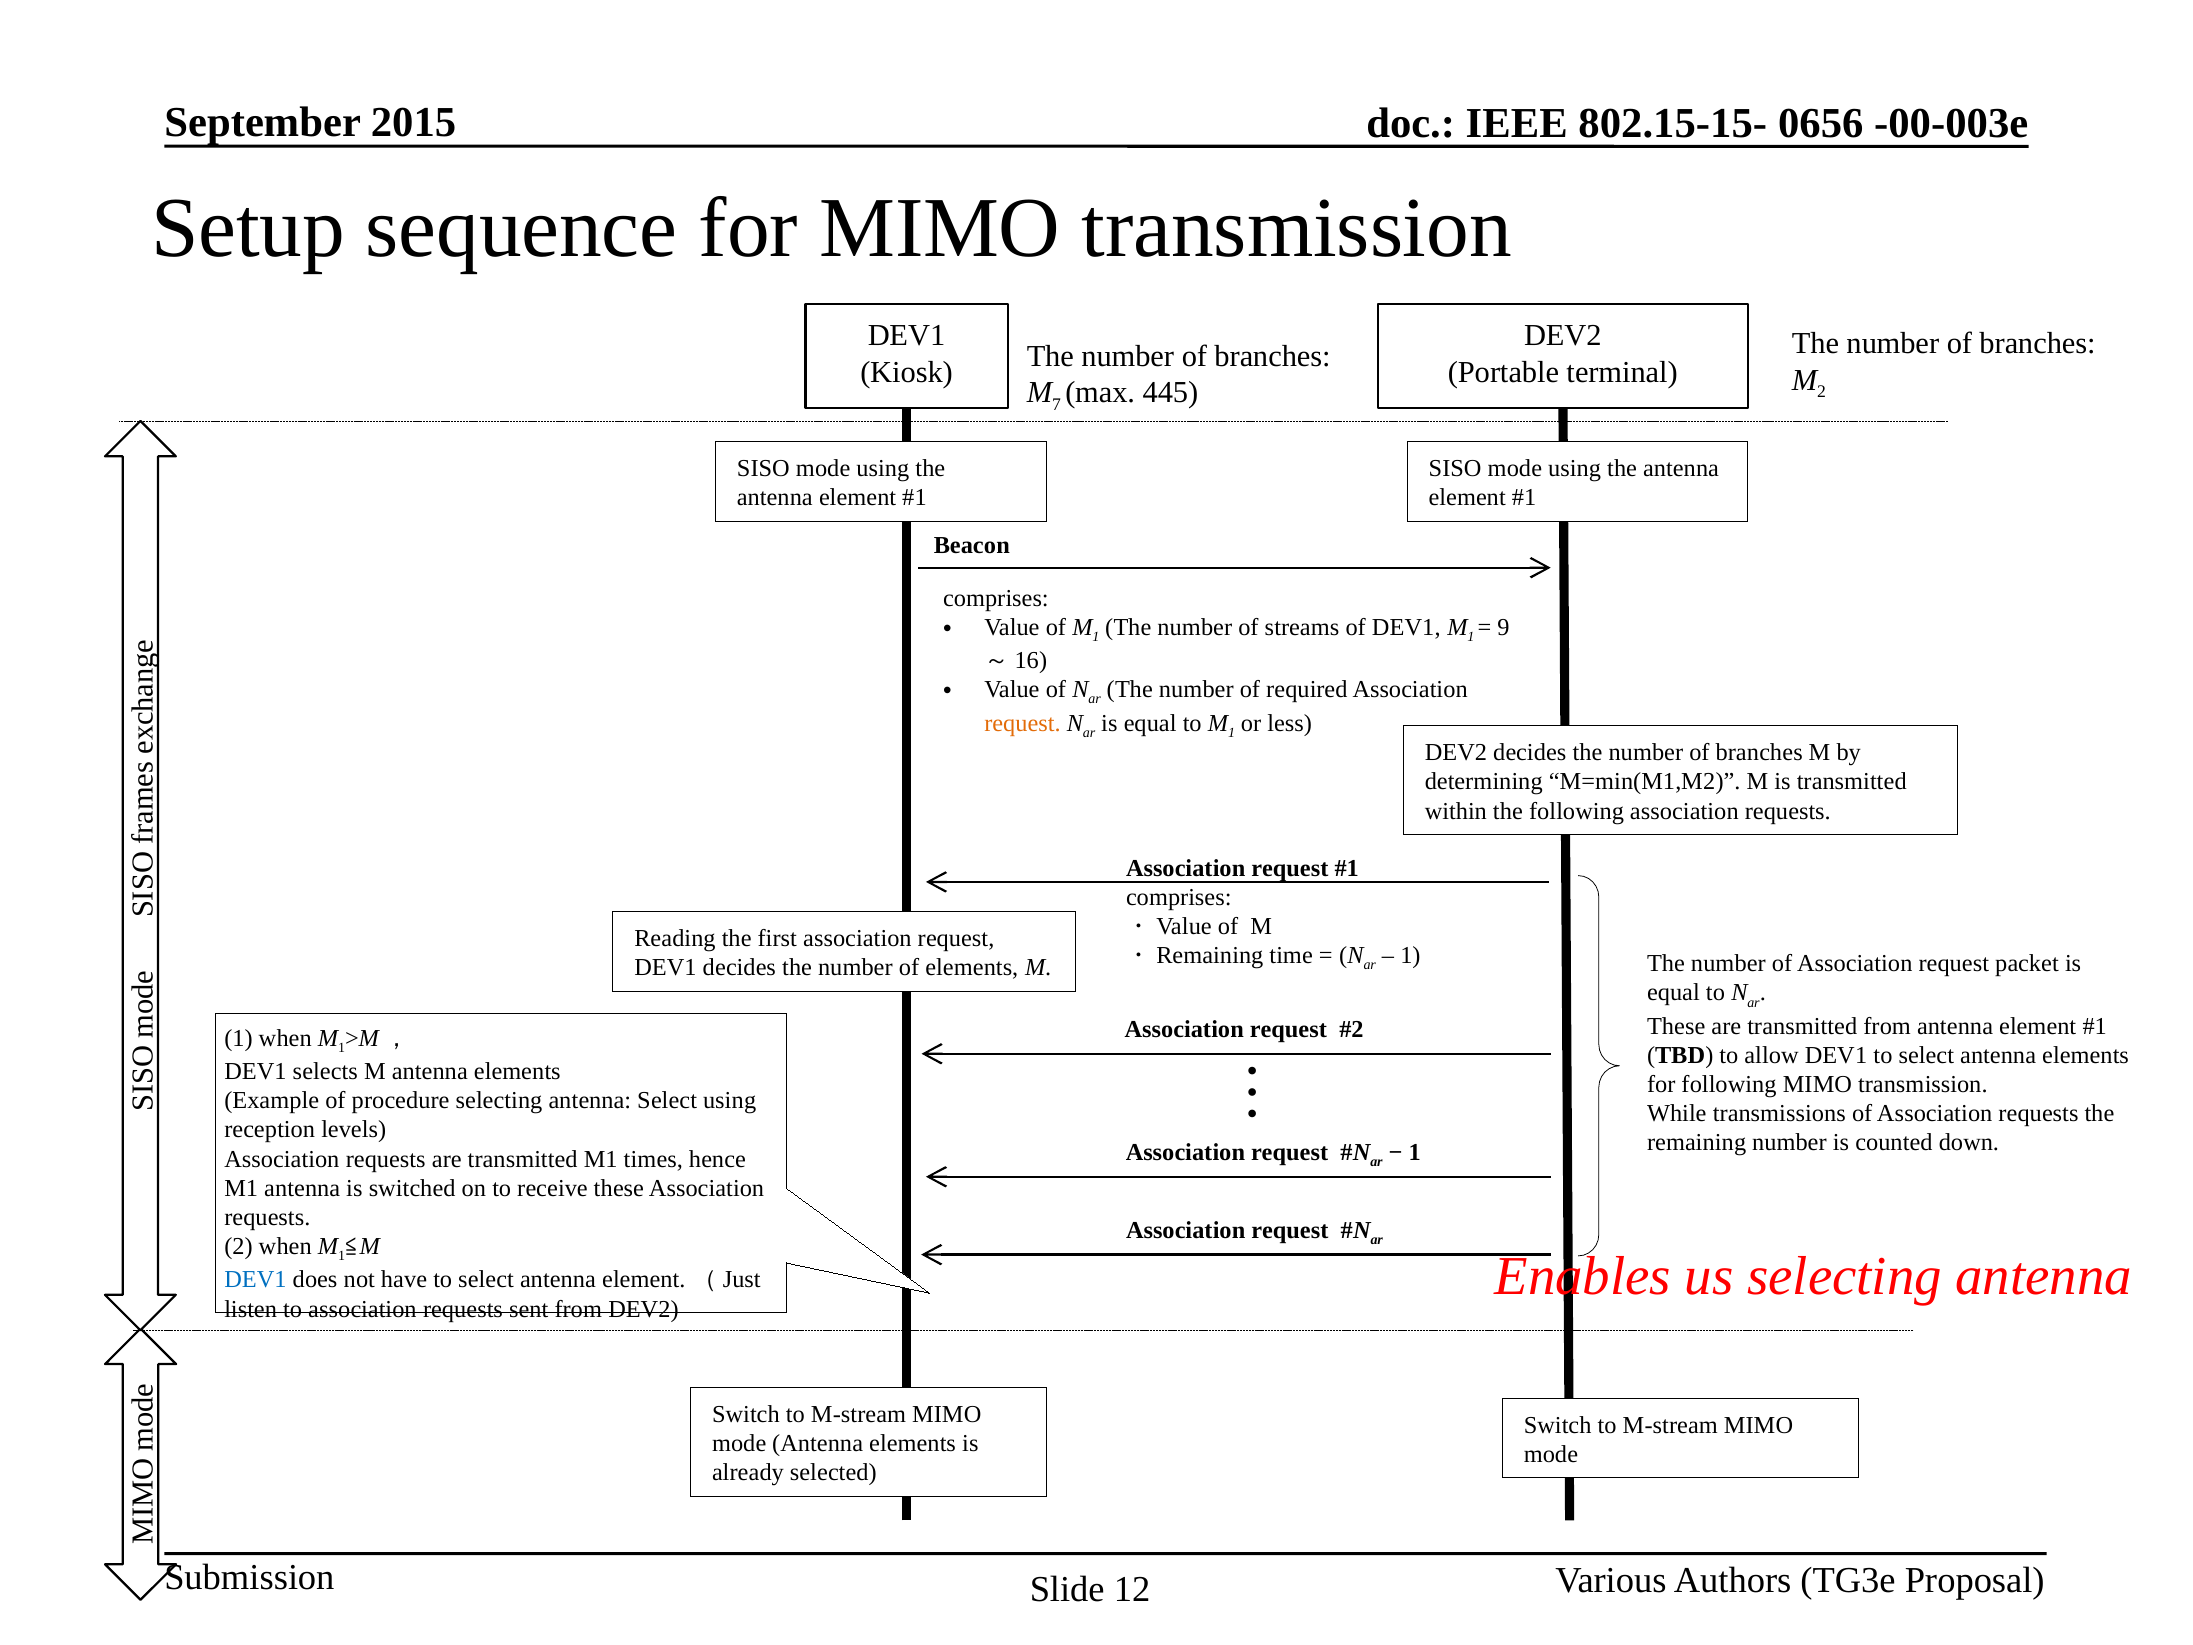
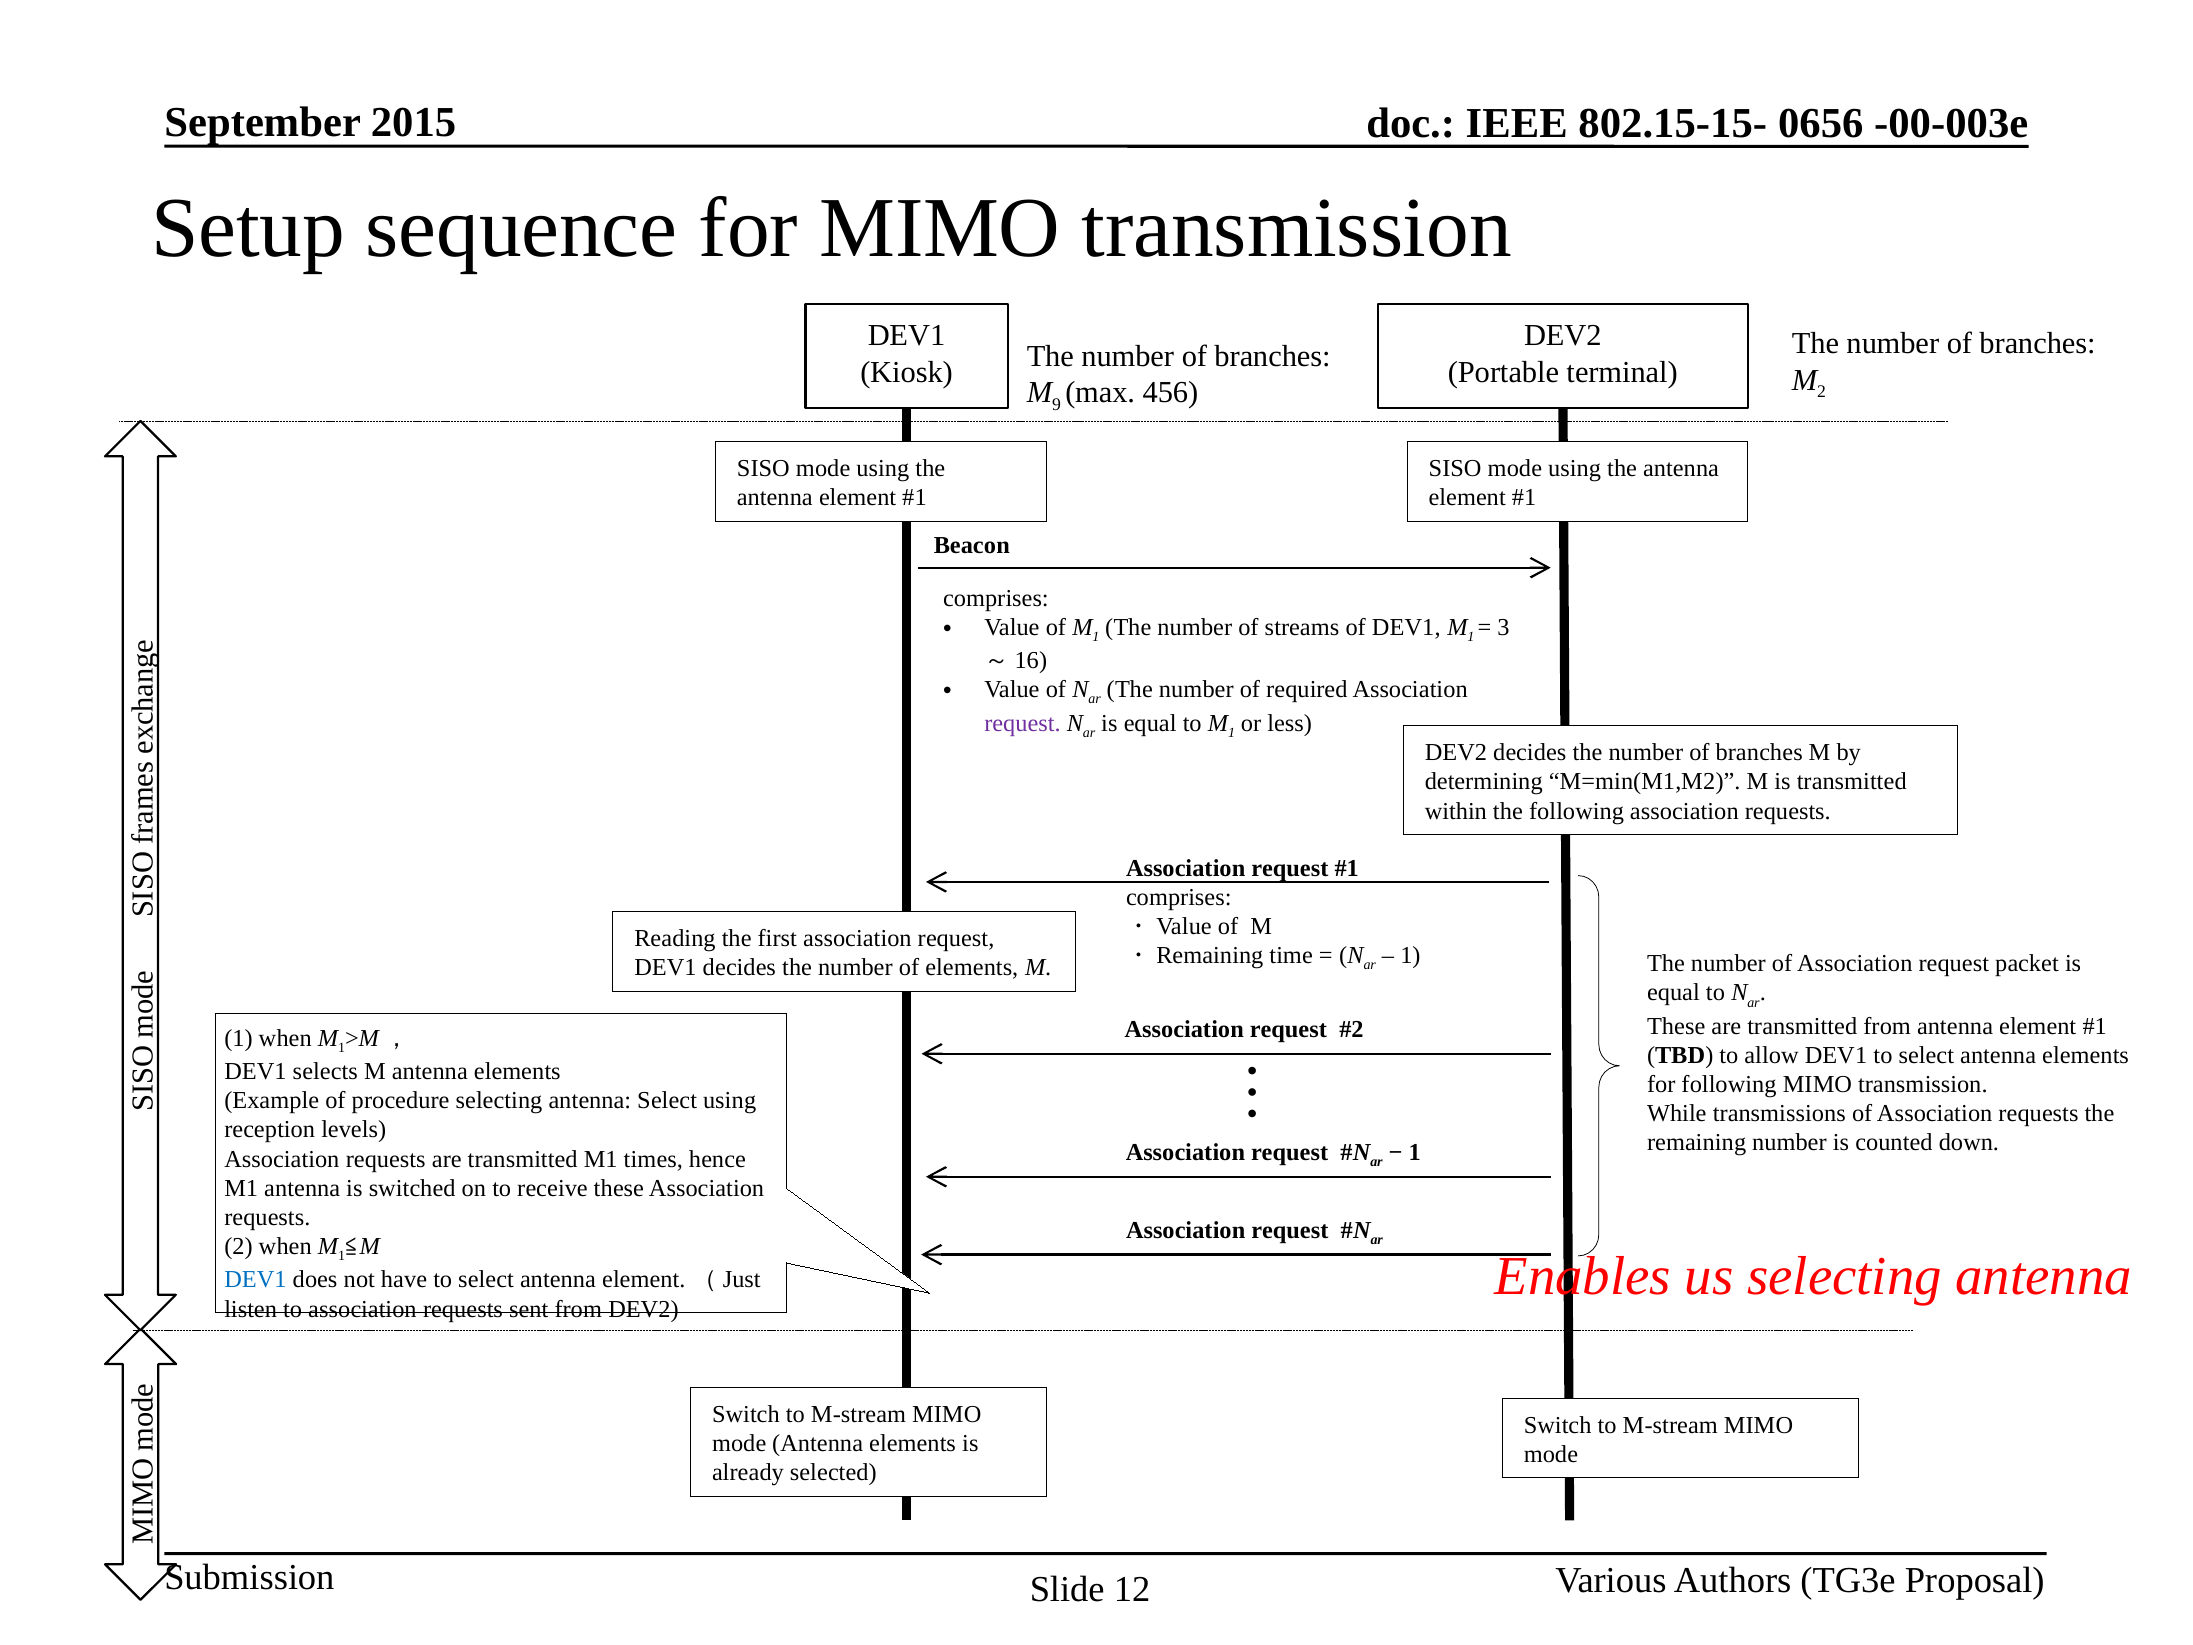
7: 7 -> 9
445: 445 -> 456
9: 9 -> 3
request at (1022, 723) colour: orange -> purple
